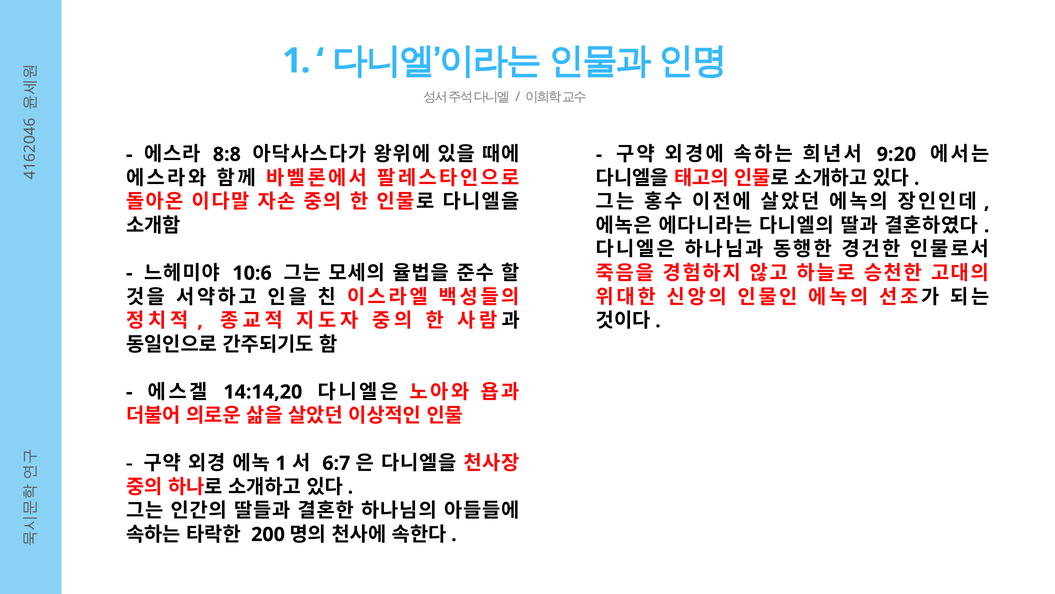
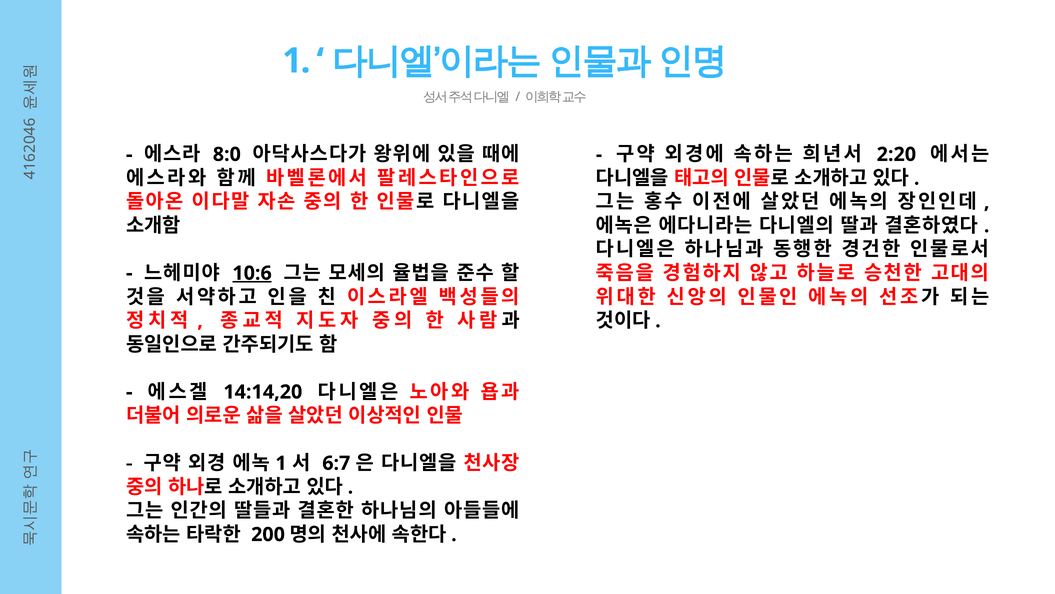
8:8: 8:8 -> 8:0
9:20: 9:20 -> 2:20
10:6 underline: none -> present
